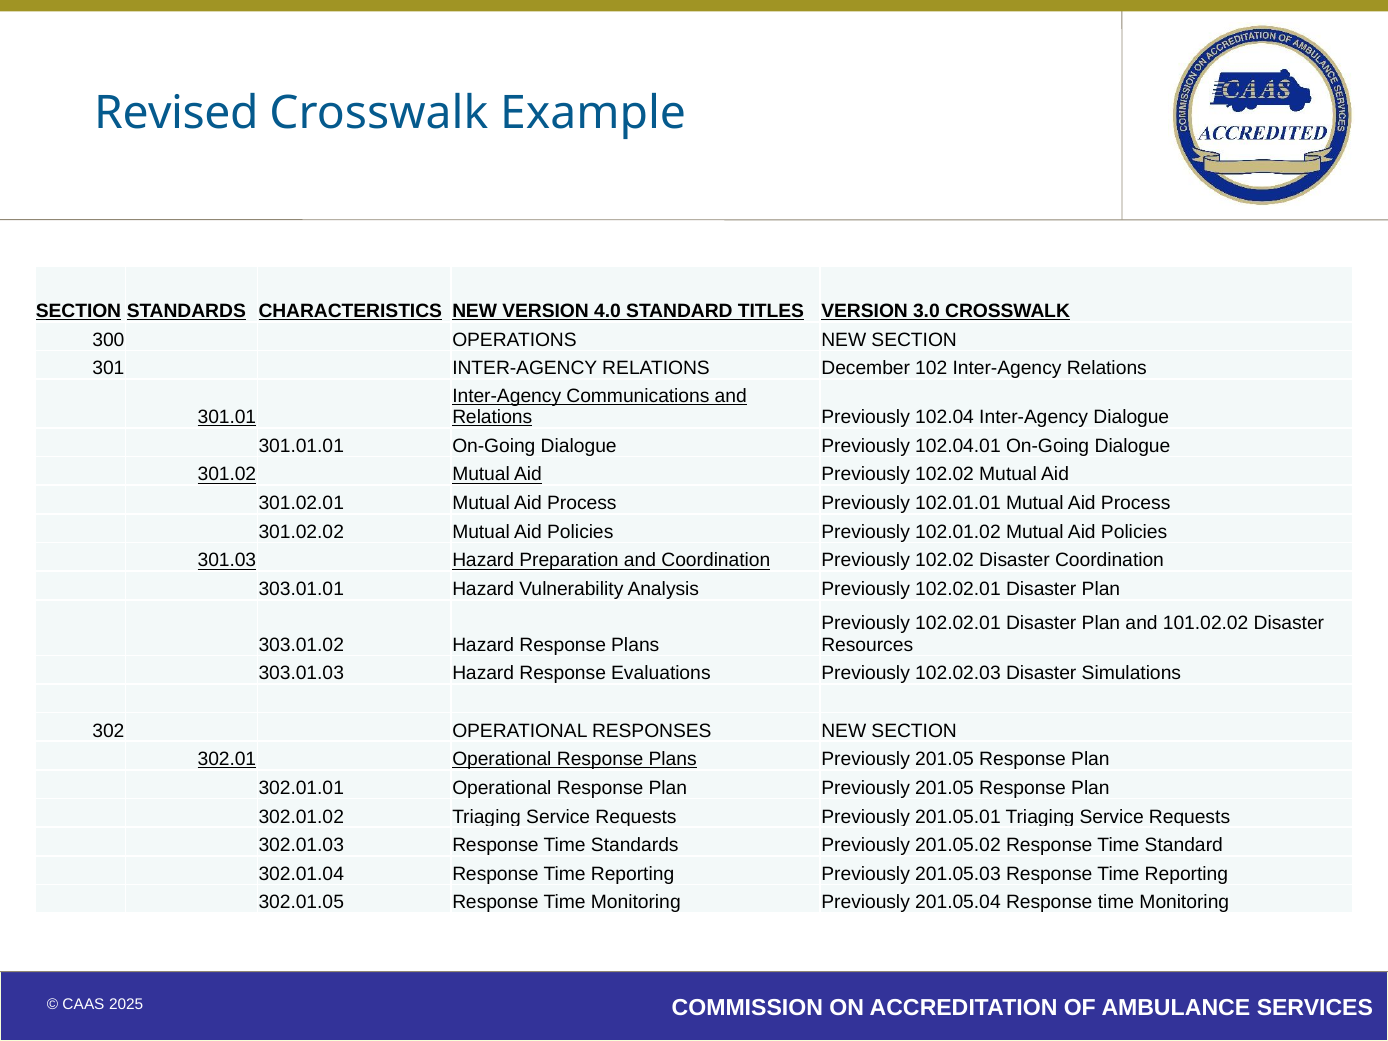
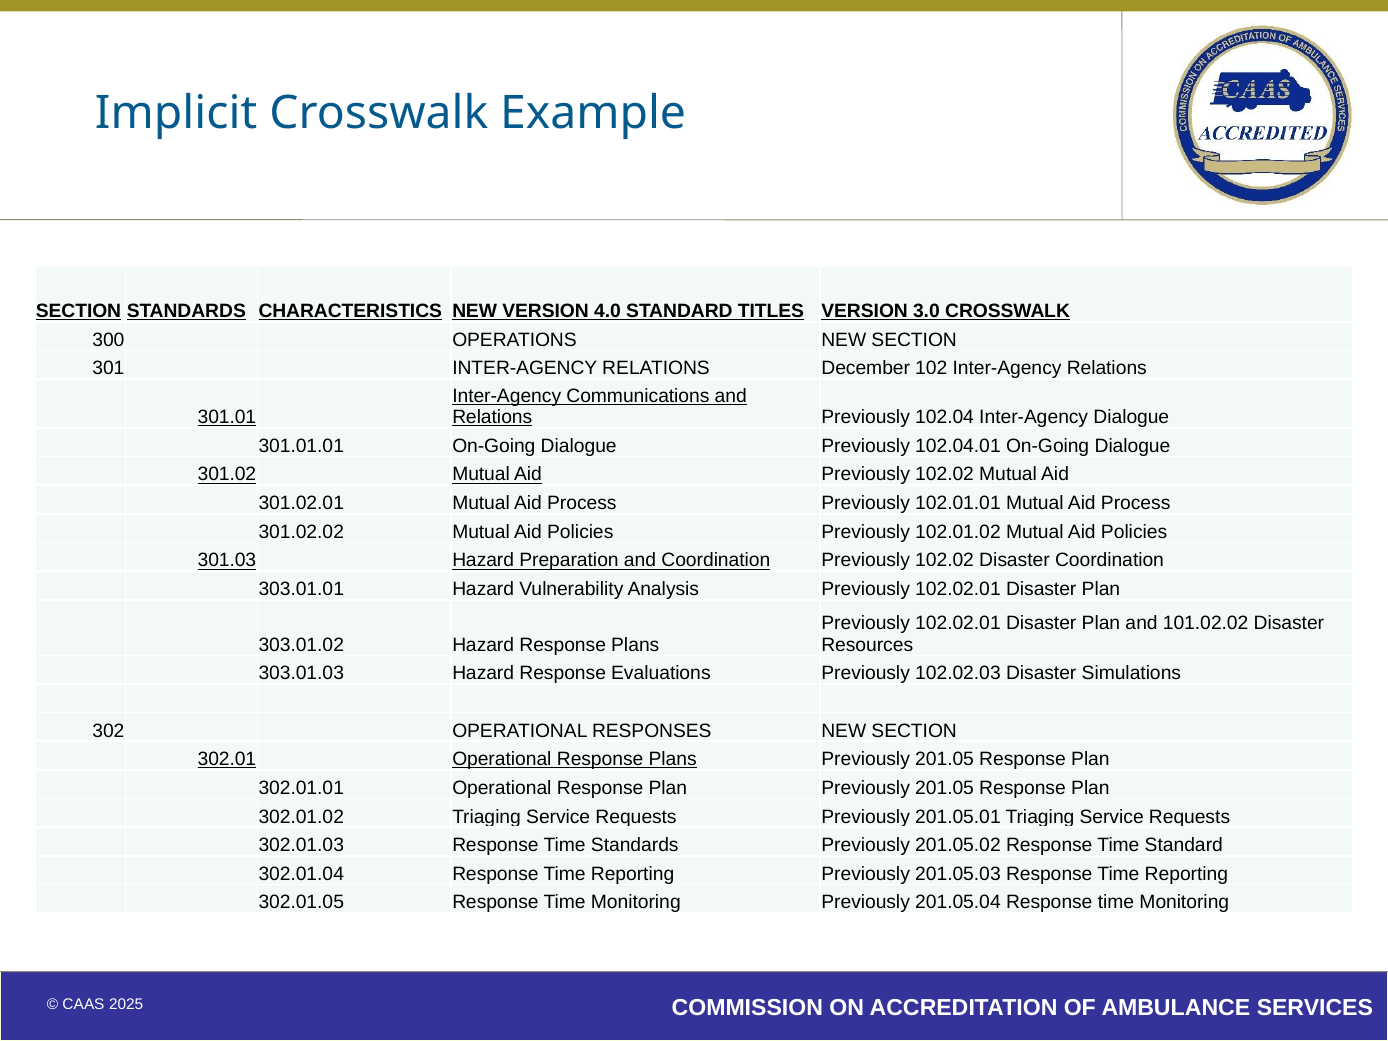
Revised: Revised -> Implicit
